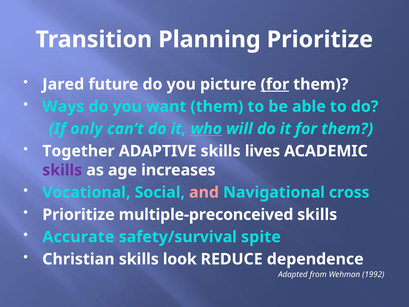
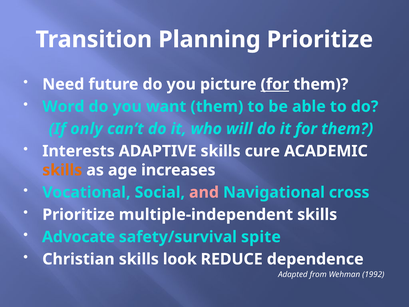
Jared: Jared -> Need
Ways: Ways -> Word
who underline: present -> none
Together: Together -> Interests
lives: lives -> cure
skills at (62, 170) colour: purple -> orange
multiple-preconceived: multiple-preconceived -> multiple-independent
Accurate: Accurate -> Advocate
